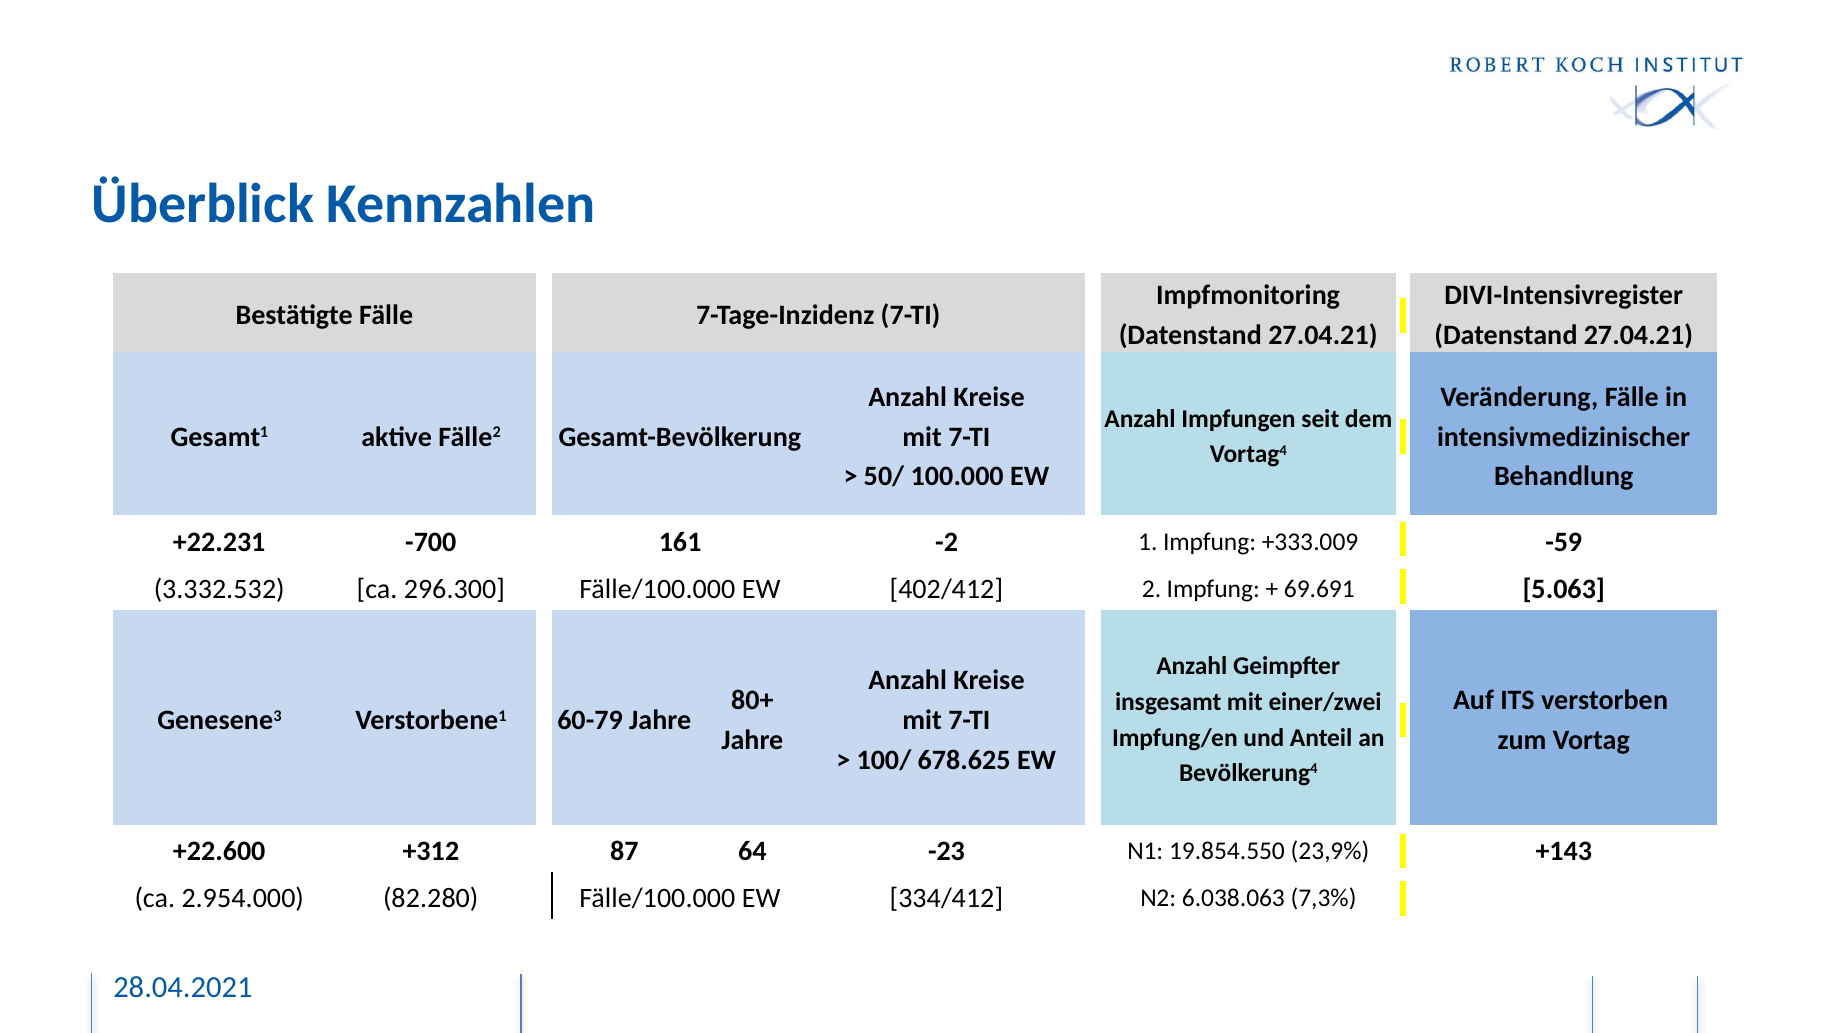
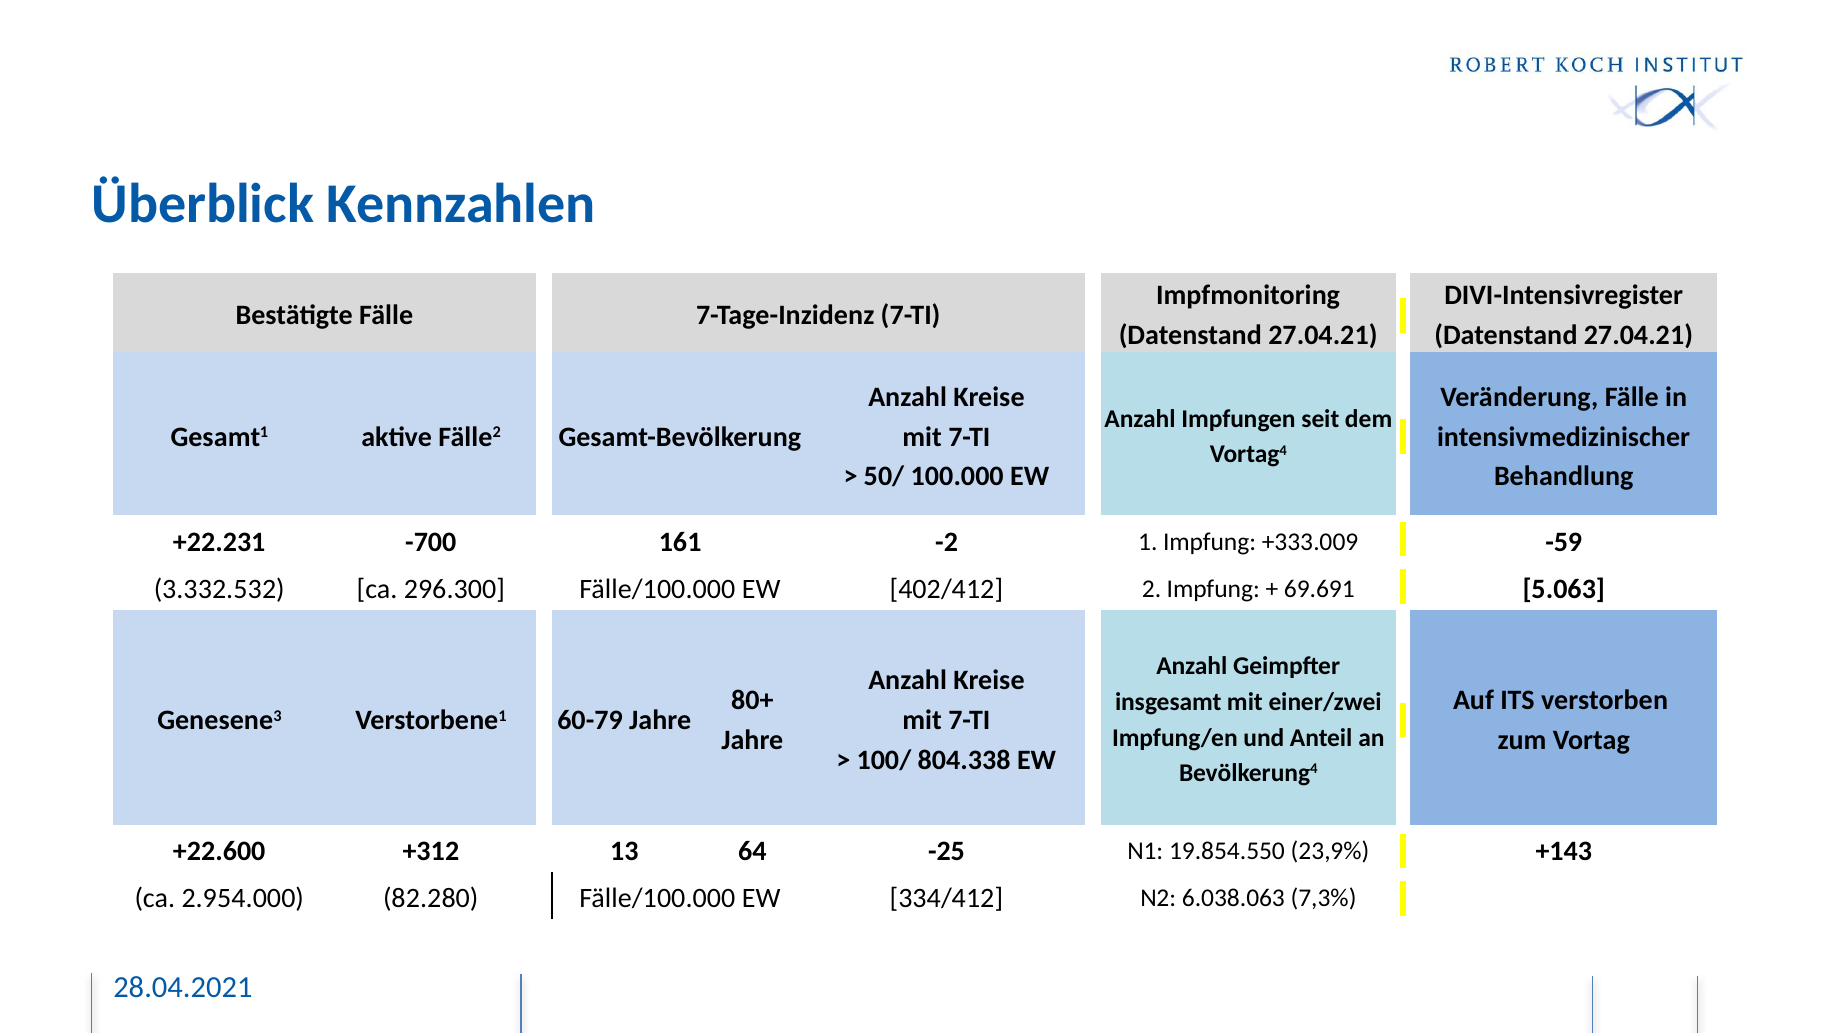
678.625: 678.625 -> 804.338
87: 87 -> 13
-23: -23 -> -25
